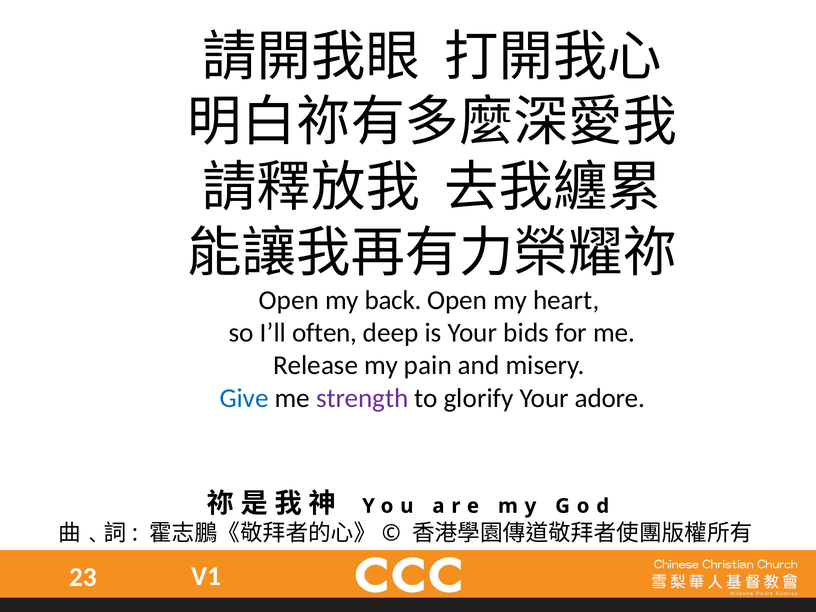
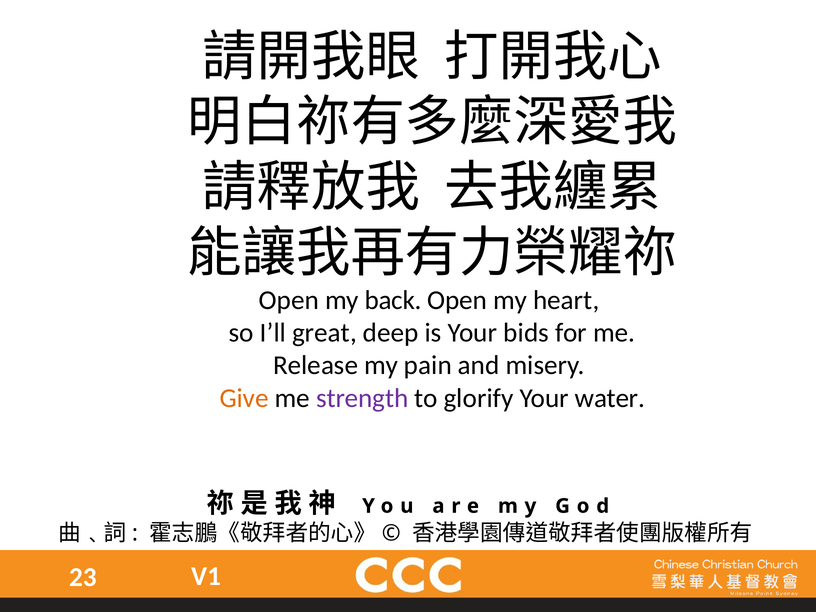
often: often -> great
Give colour: blue -> orange
adore: adore -> water
